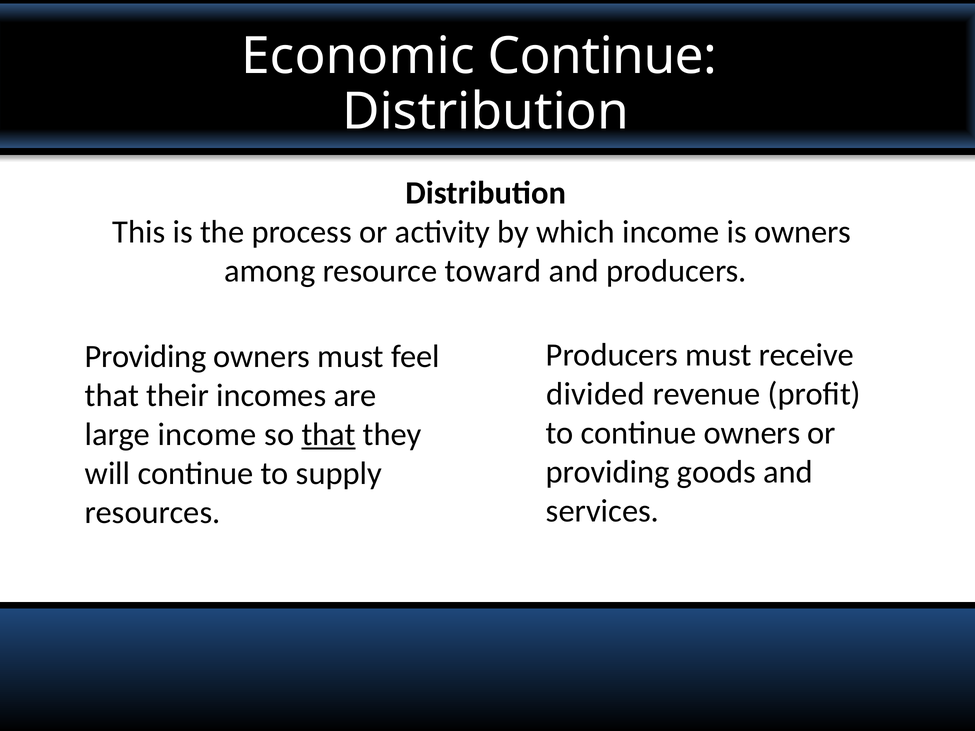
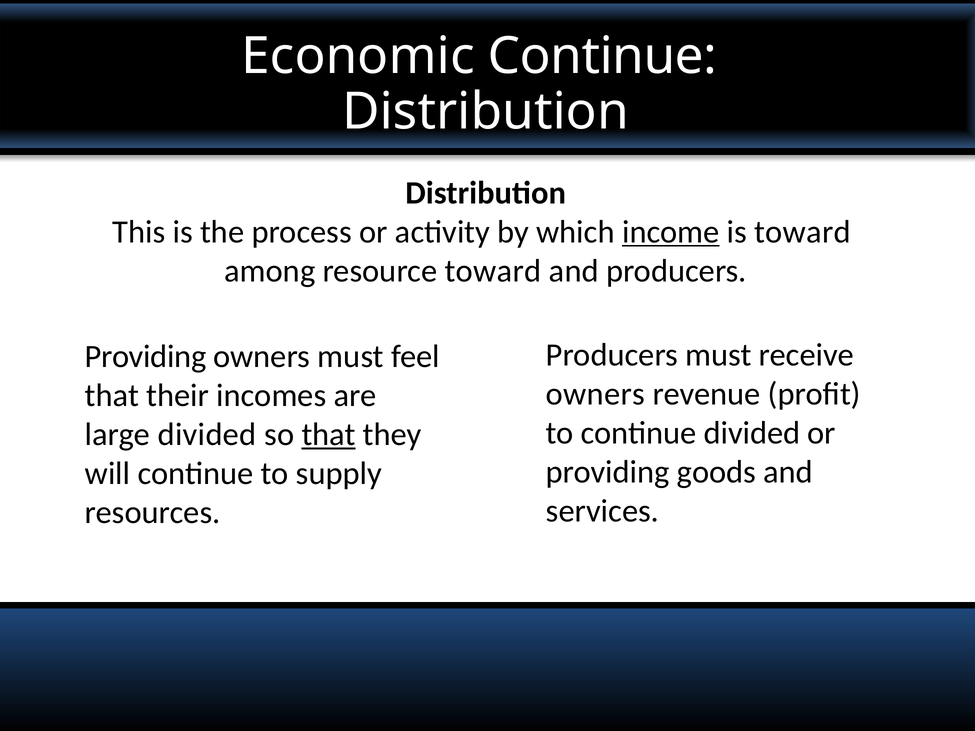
income at (671, 232) underline: none -> present
is owners: owners -> toward
divided at (596, 394): divided -> owners
continue owners: owners -> divided
large income: income -> divided
